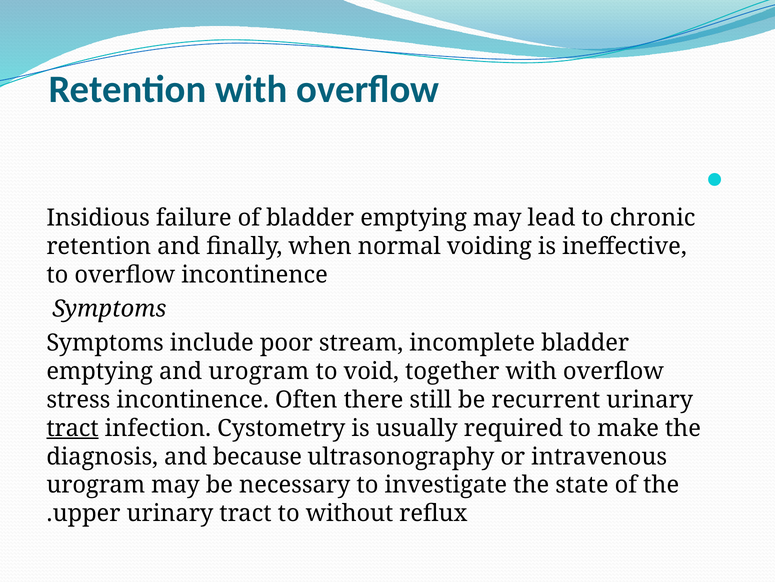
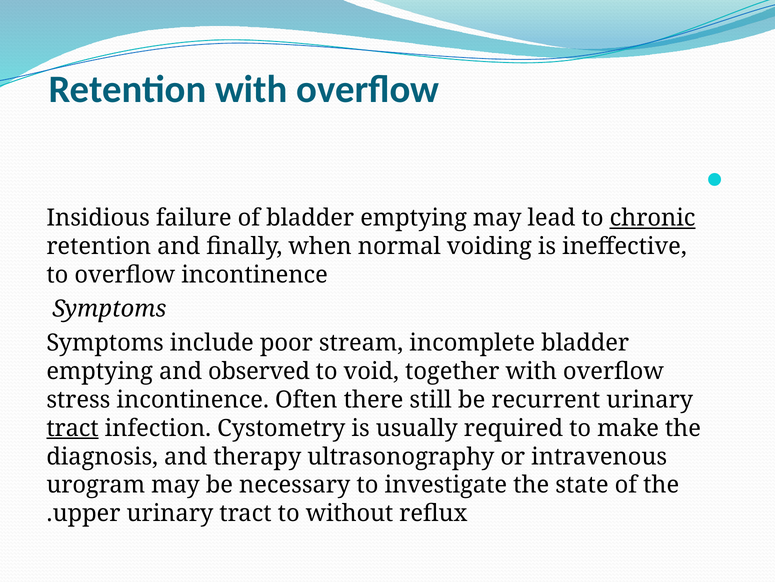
chronic underline: none -> present
and urogram: urogram -> observed
because: because -> therapy
